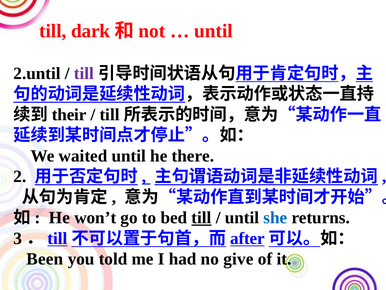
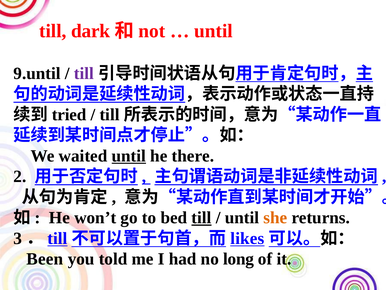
2.until: 2.until -> 9.until
their: their -> tried
until at (129, 156) underline: none -> present
she colour: blue -> orange
after: after -> likes
give: give -> long
